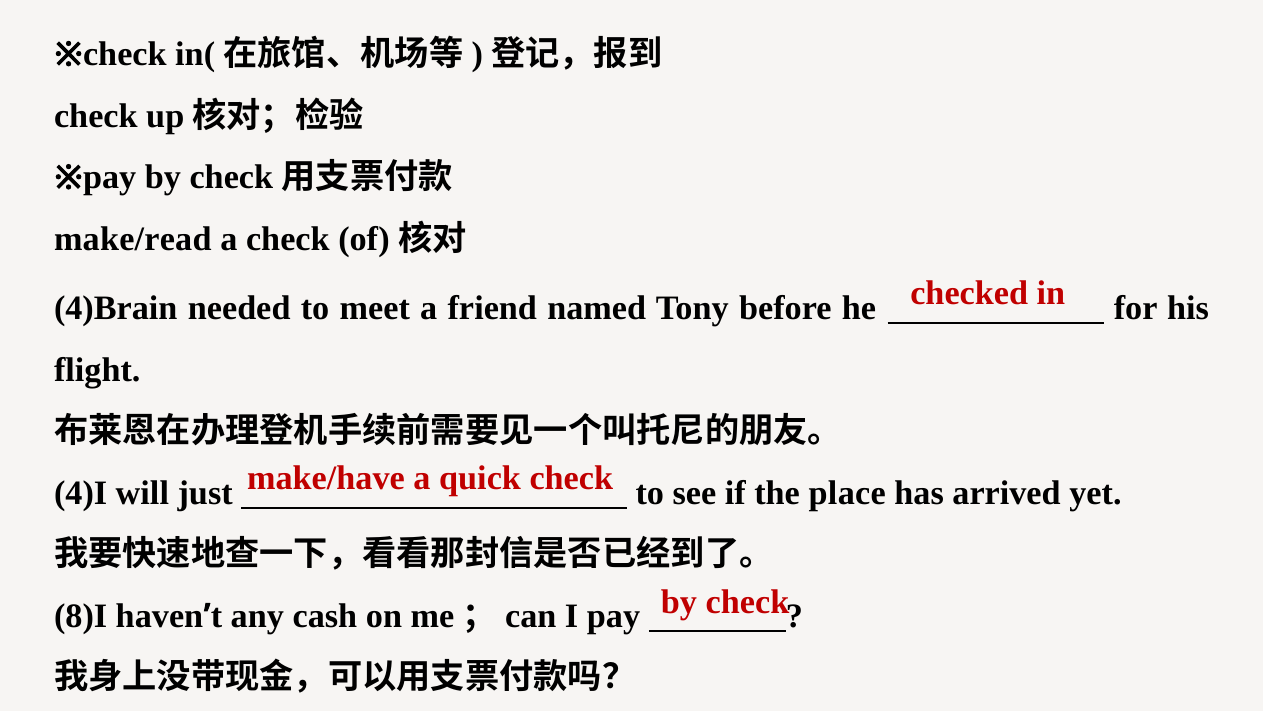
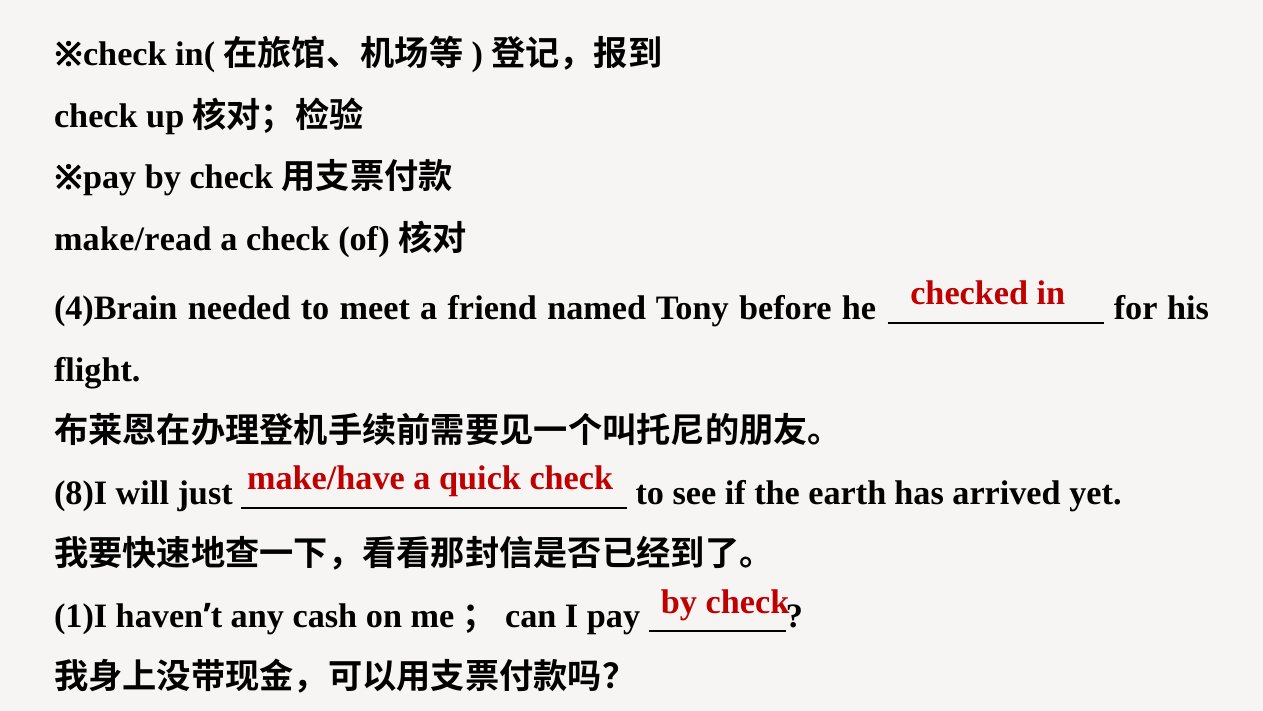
4)I: 4)I -> 8)I
place: place -> earth
8)I: 8)I -> 1)I
